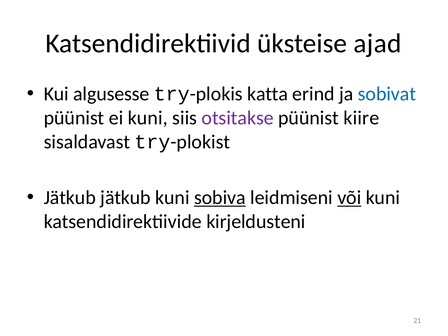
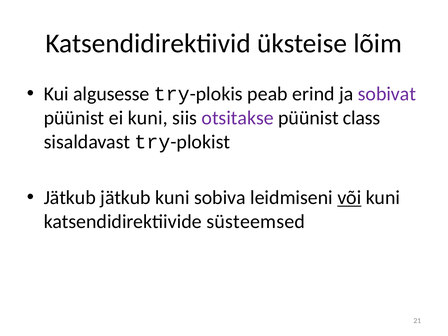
ajad: ajad -> lõim
katta: katta -> peab
sobivat colour: blue -> purple
kiire: kiire -> class
sobiva underline: present -> none
kirjeldusteni: kirjeldusteni -> süsteemsed
